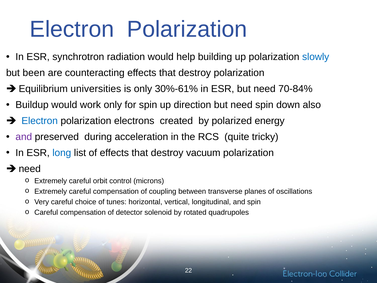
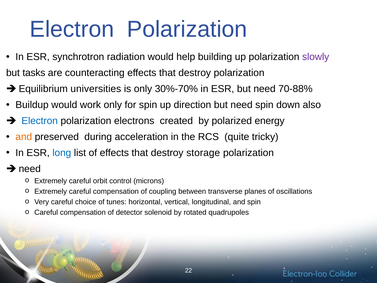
slowly colour: blue -> purple
been: been -> tasks
30%-61%: 30%-61% -> 30%-70%
70-84%: 70-84% -> 70-88%
and at (24, 137) colour: purple -> orange
vacuum: vacuum -> storage
